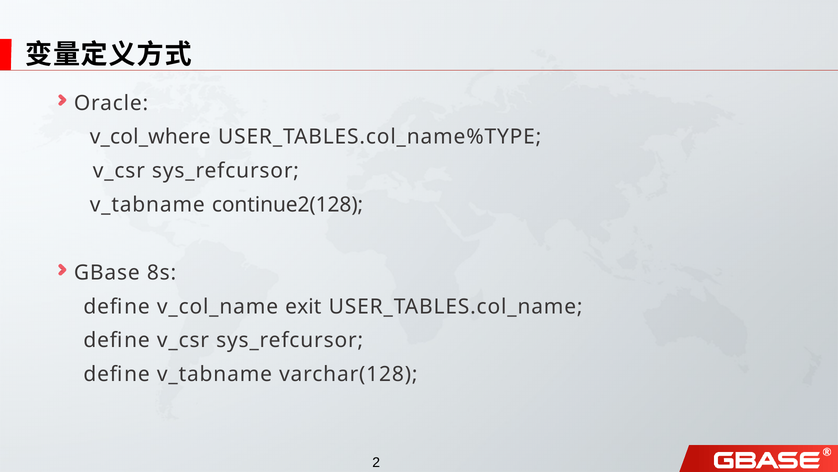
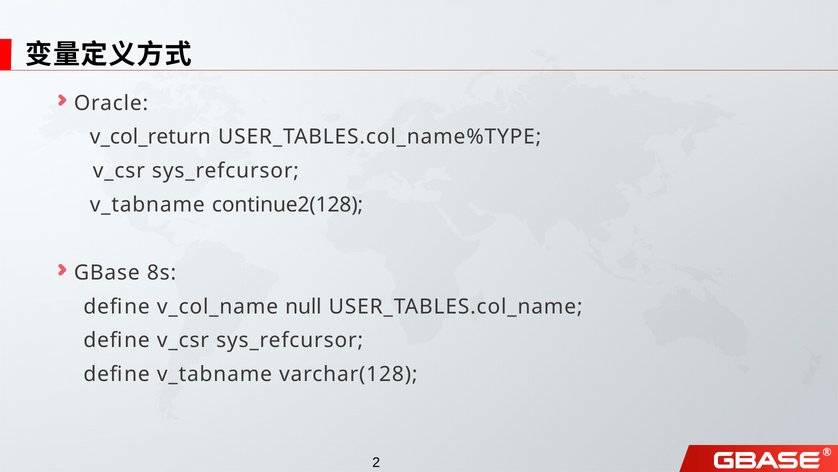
v_col_where: v_col_where -> v_col_return
exit: exit -> null
